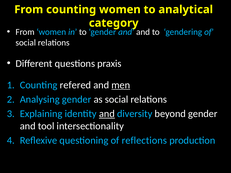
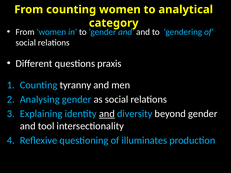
refered: refered -> tyranny
men underline: present -> none
reflections: reflections -> illuminates
